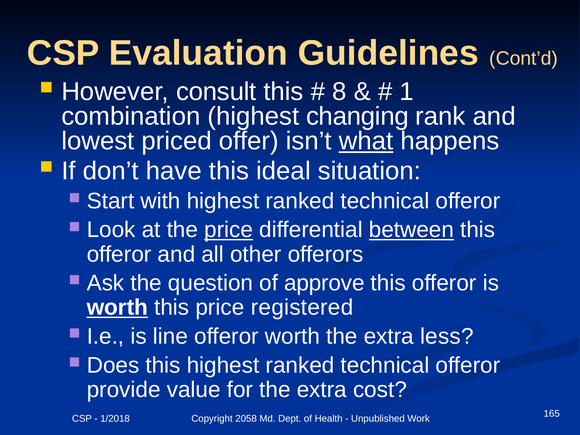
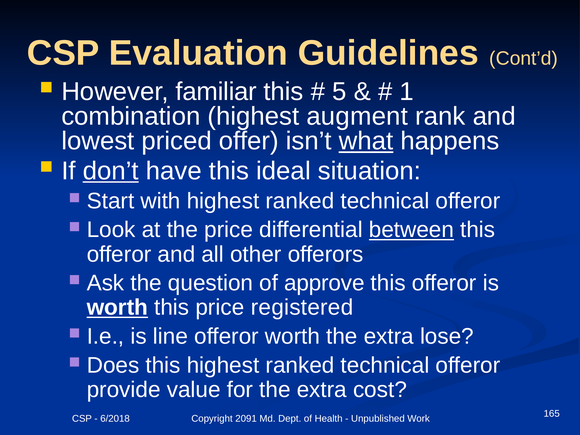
consult: consult -> familiar
8: 8 -> 5
changing: changing -> augment
don’t underline: none -> present
price at (229, 230) underline: present -> none
less: less -> lose
1/2018: 1/2018 -> 6/2018
2058: 2058 -> 2091
